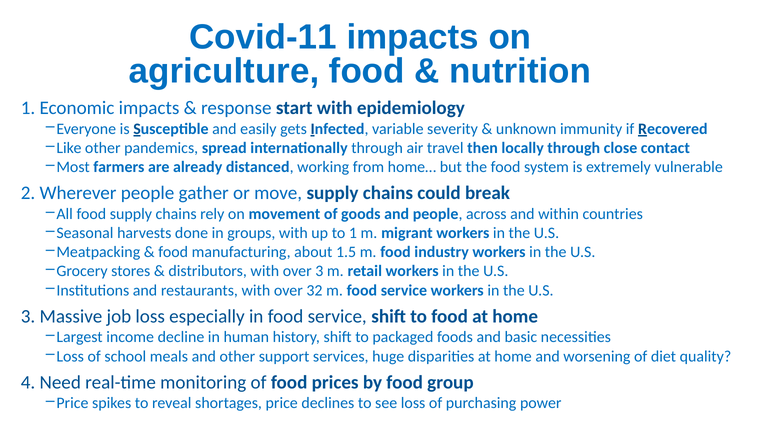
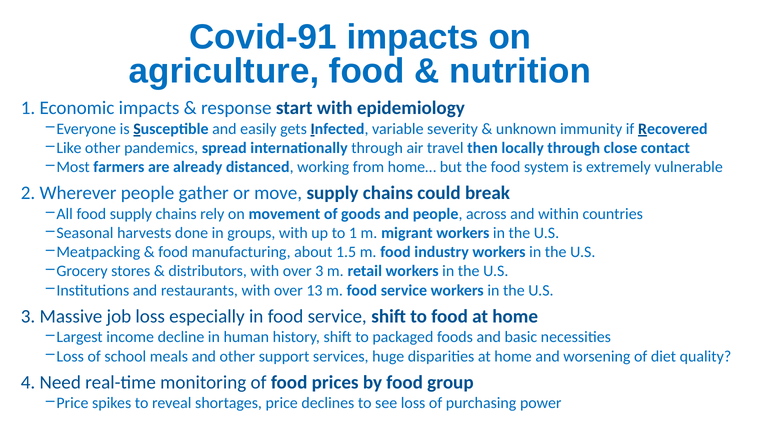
Covid-11: Covid-11 -> Covid-91
32: 32 -> 13
